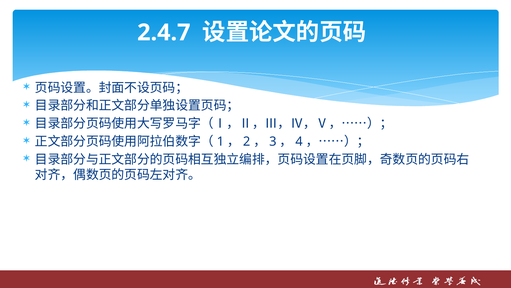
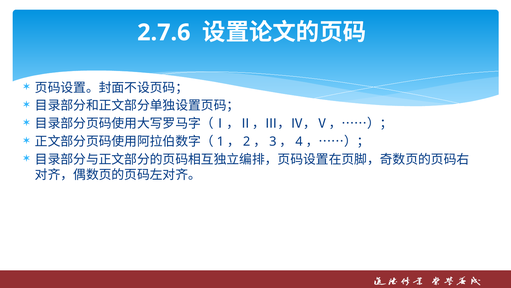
2.4.7: 2.4.7 -> 2.7.6
